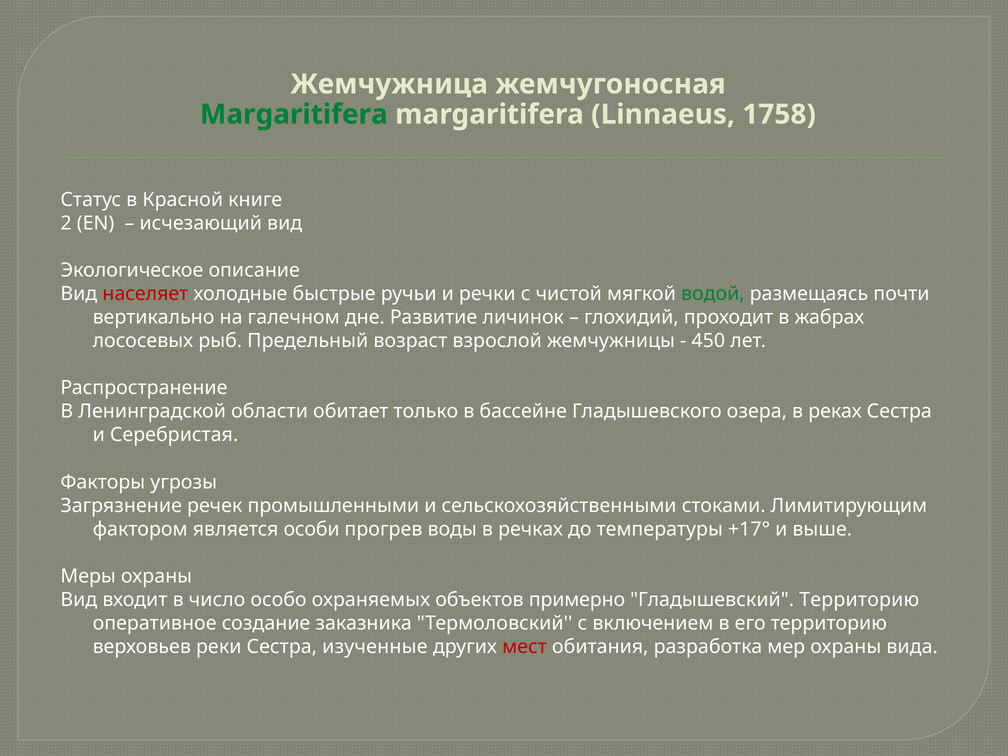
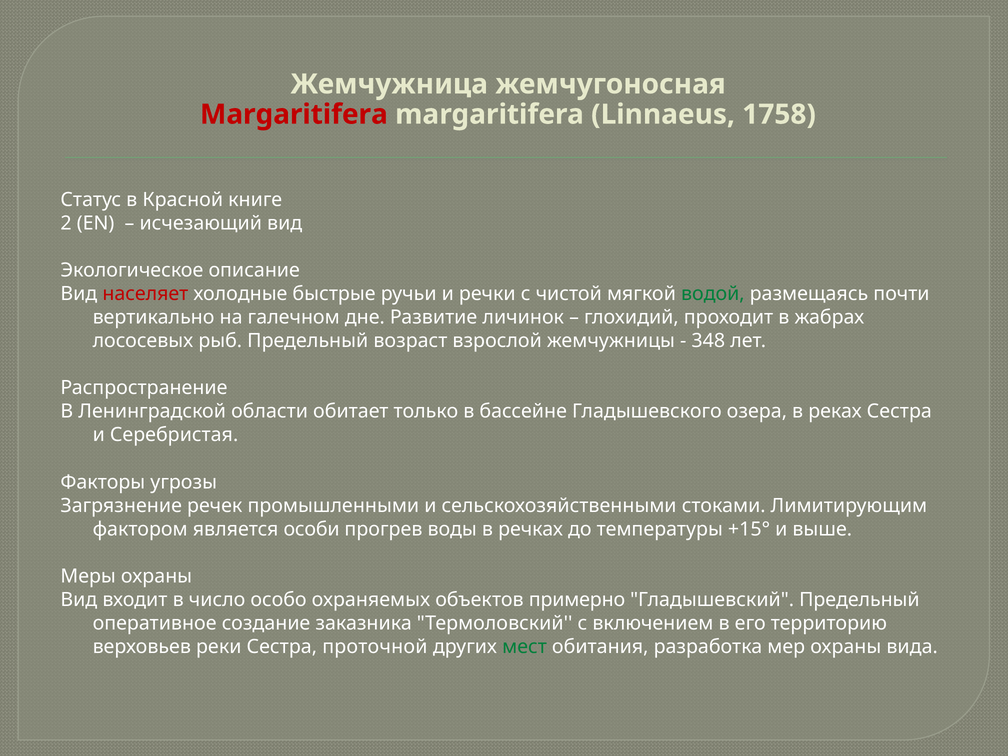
Margaritifera at (294, 114) colour: green -> red
450: 450 -> 348
+17°: +17° -> +15°
Гладышевский Территорию: Территорию -> Предельный
изученные: изученные -> проточной
мест colour: red -> green
